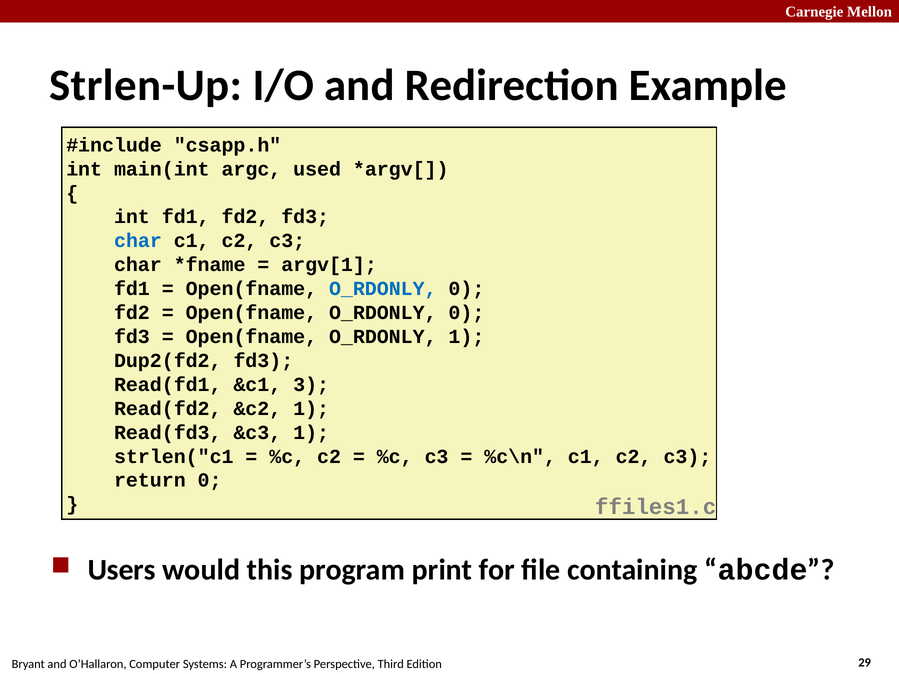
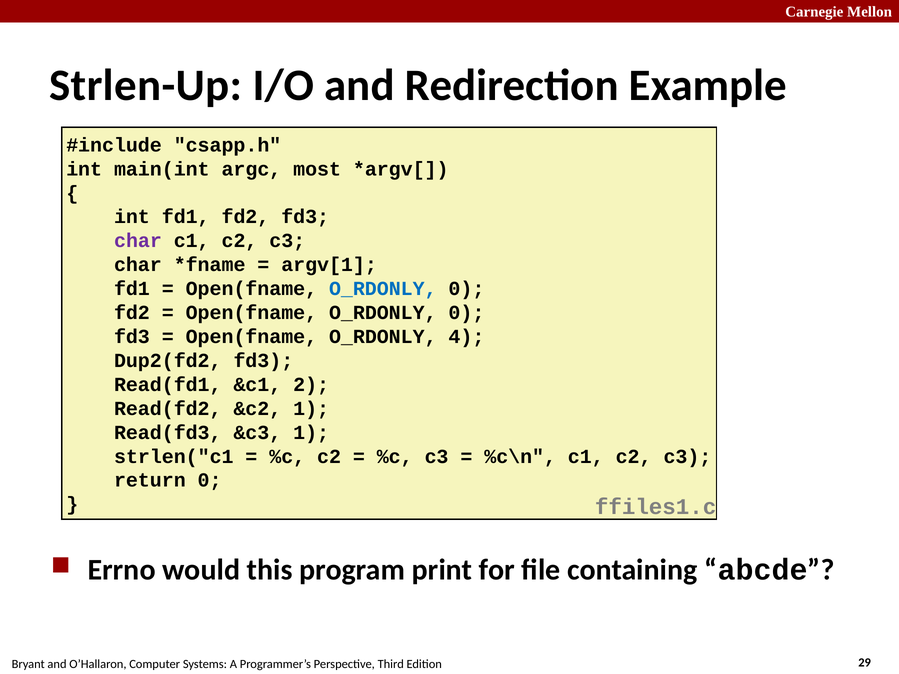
used: used -> most
char at (138, 241) colour: blue -> purple
O_RDONLY 1: 1 -> 4
3: 3 -> 2
Users: Users -> Errno
